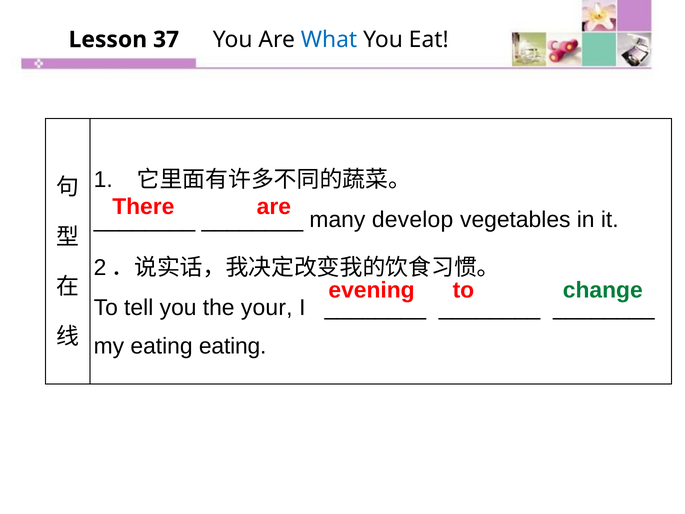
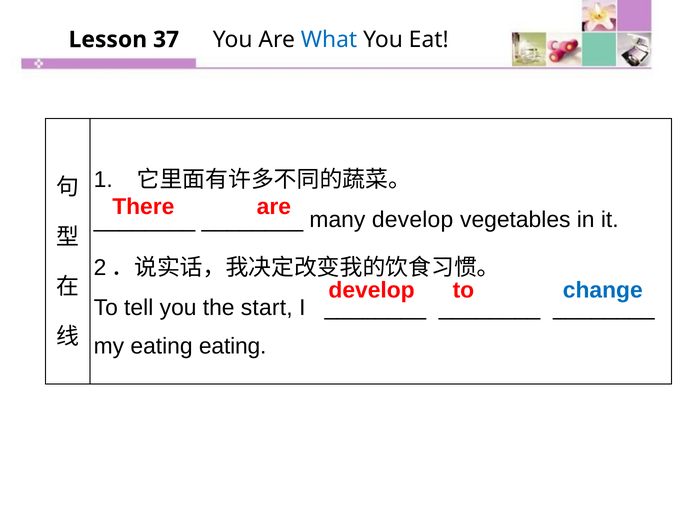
evening at (372, 290): evening -> develop
change colour: green -> blue
your: your -> start
